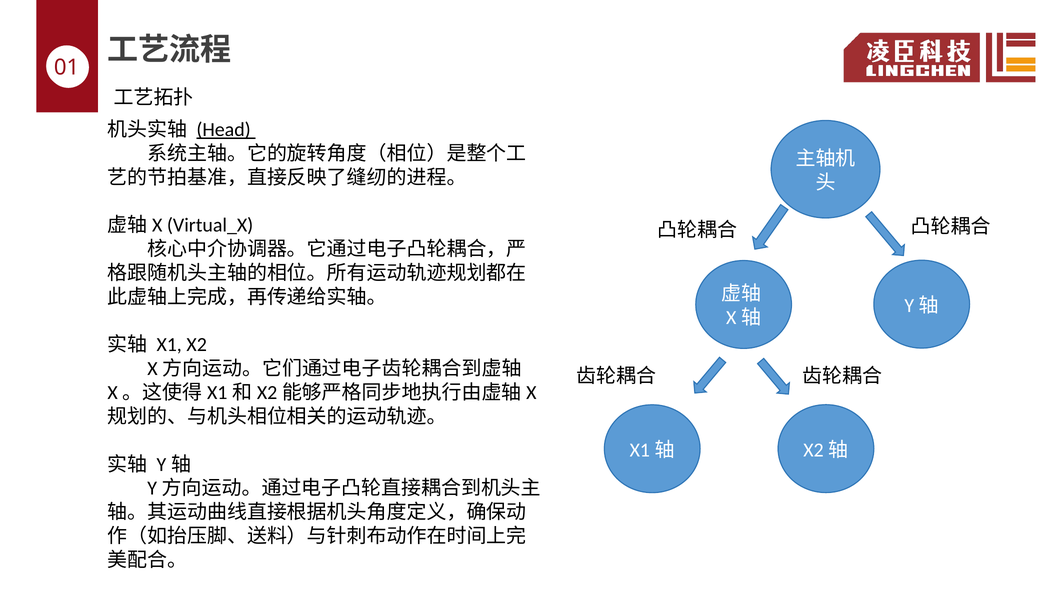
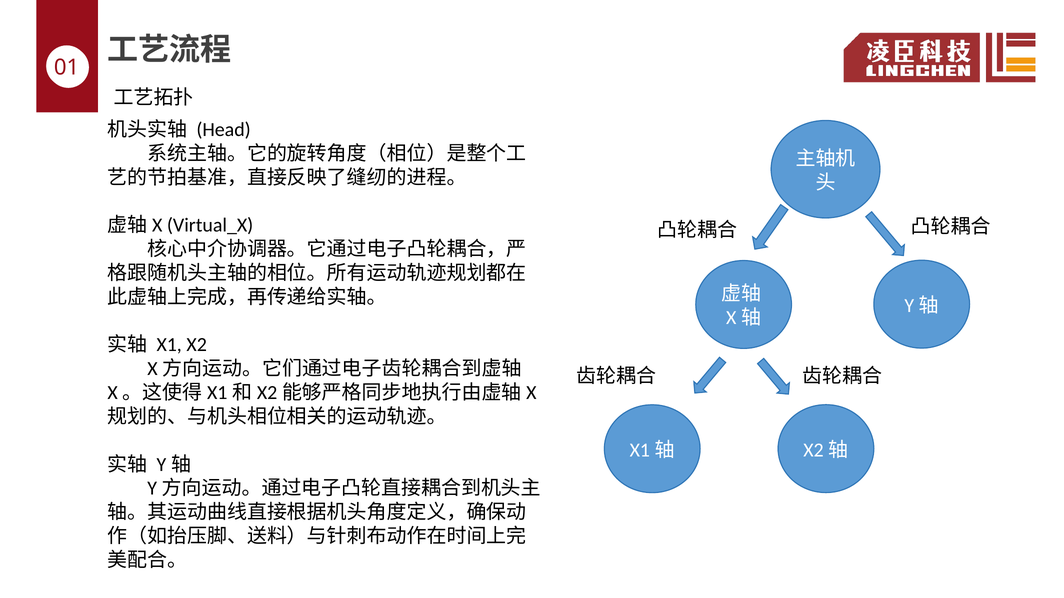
Head)​ underline: present -> none
